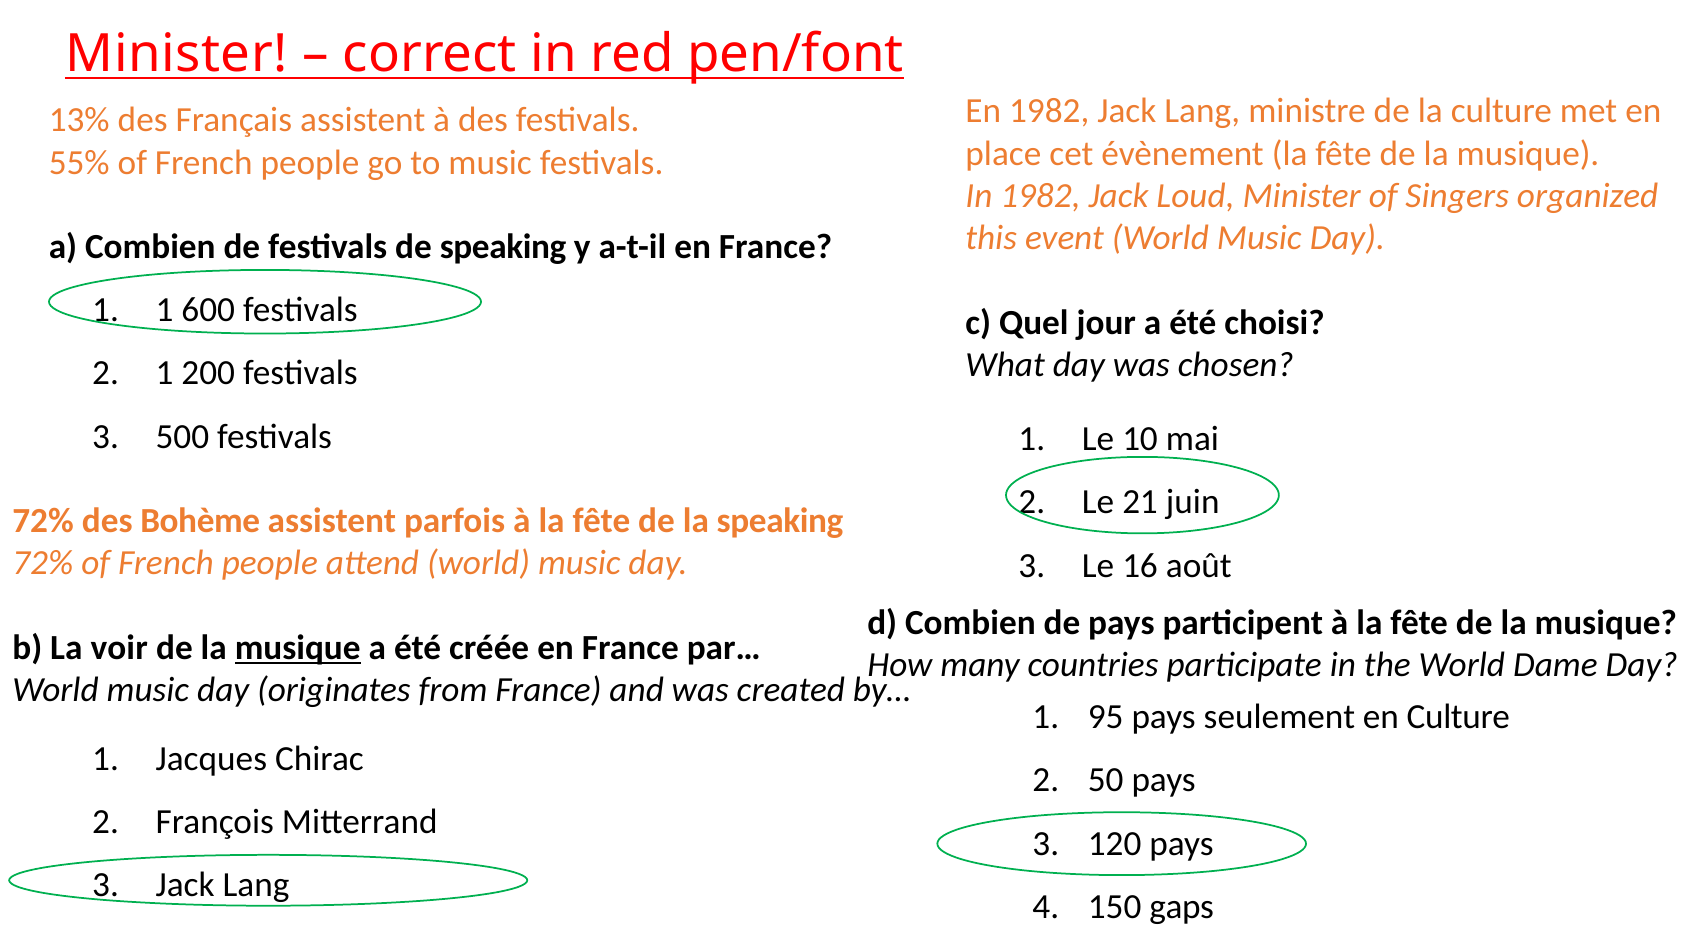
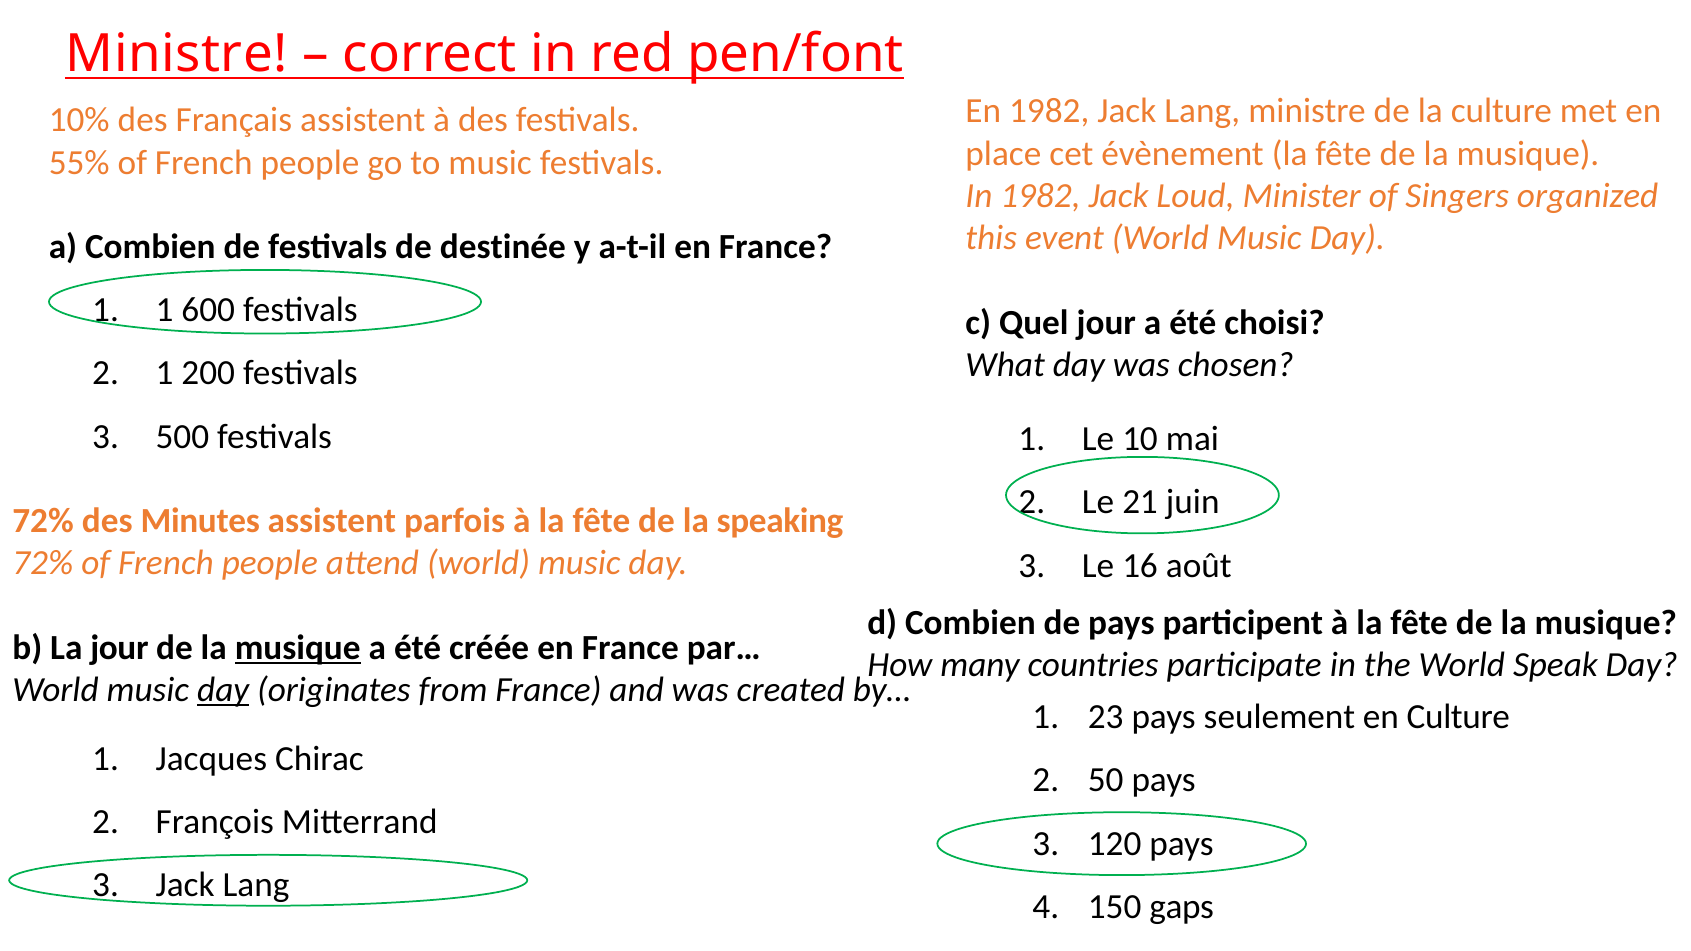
Minister at (177, 54): Minister -> Ministre
13%: 13% -> 10%
de speaking: speaking -> destinée
Bohème: Bohème -> Minutes
La voir: voir -> jour
Dame: Dame -> Speak
day at (223, 690) underline: none -> present
95: 95 -> 23
